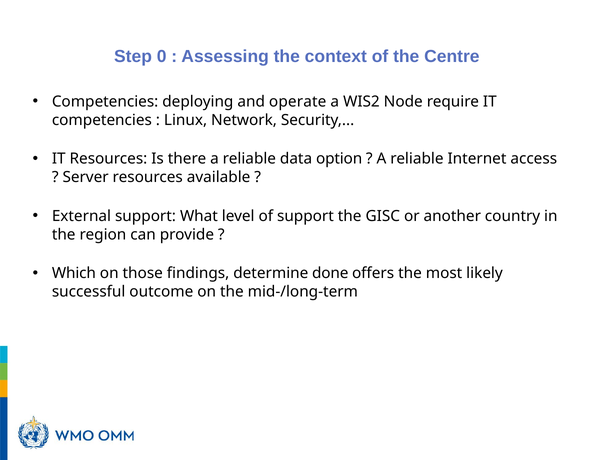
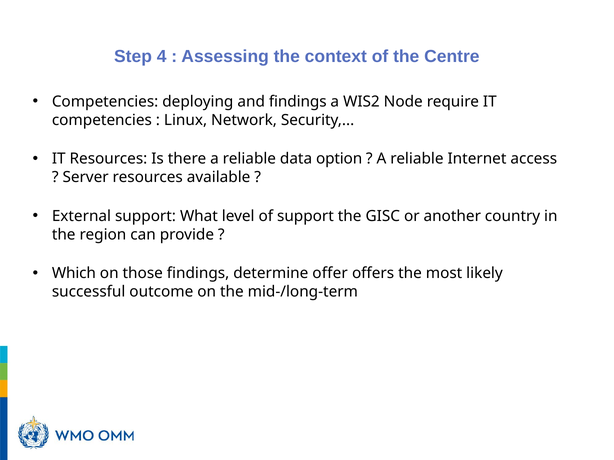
0: 0 -> 4
and operate: operate -> findings
done: done -> offer
